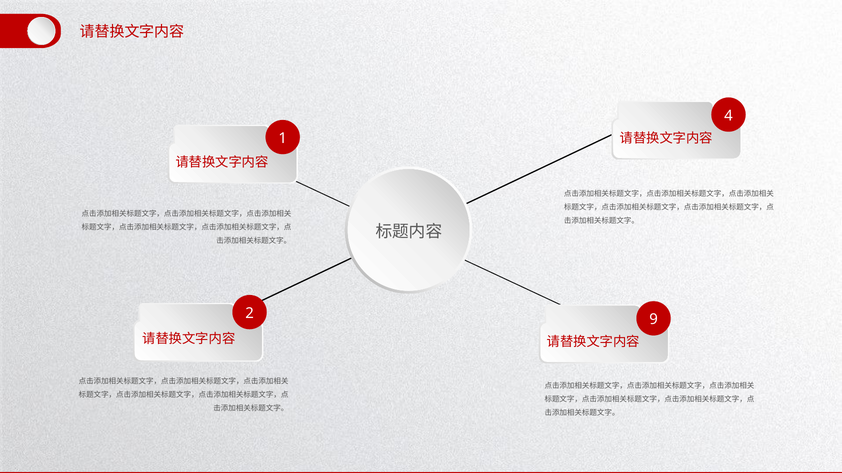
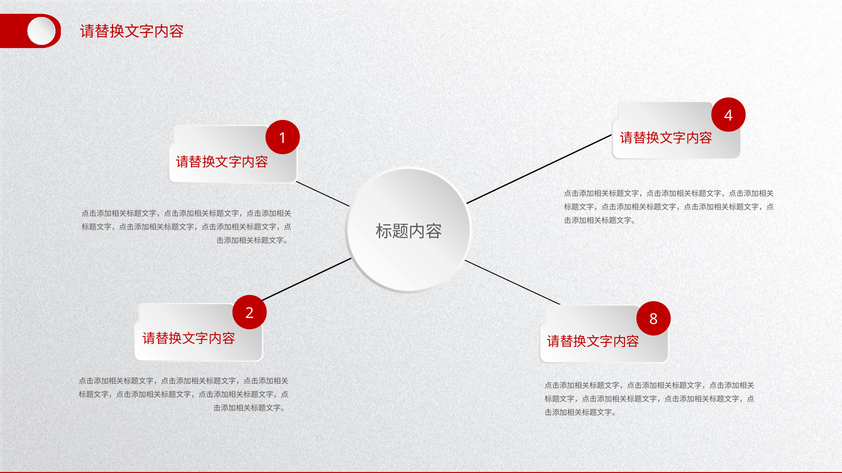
9: 9 -> 8
